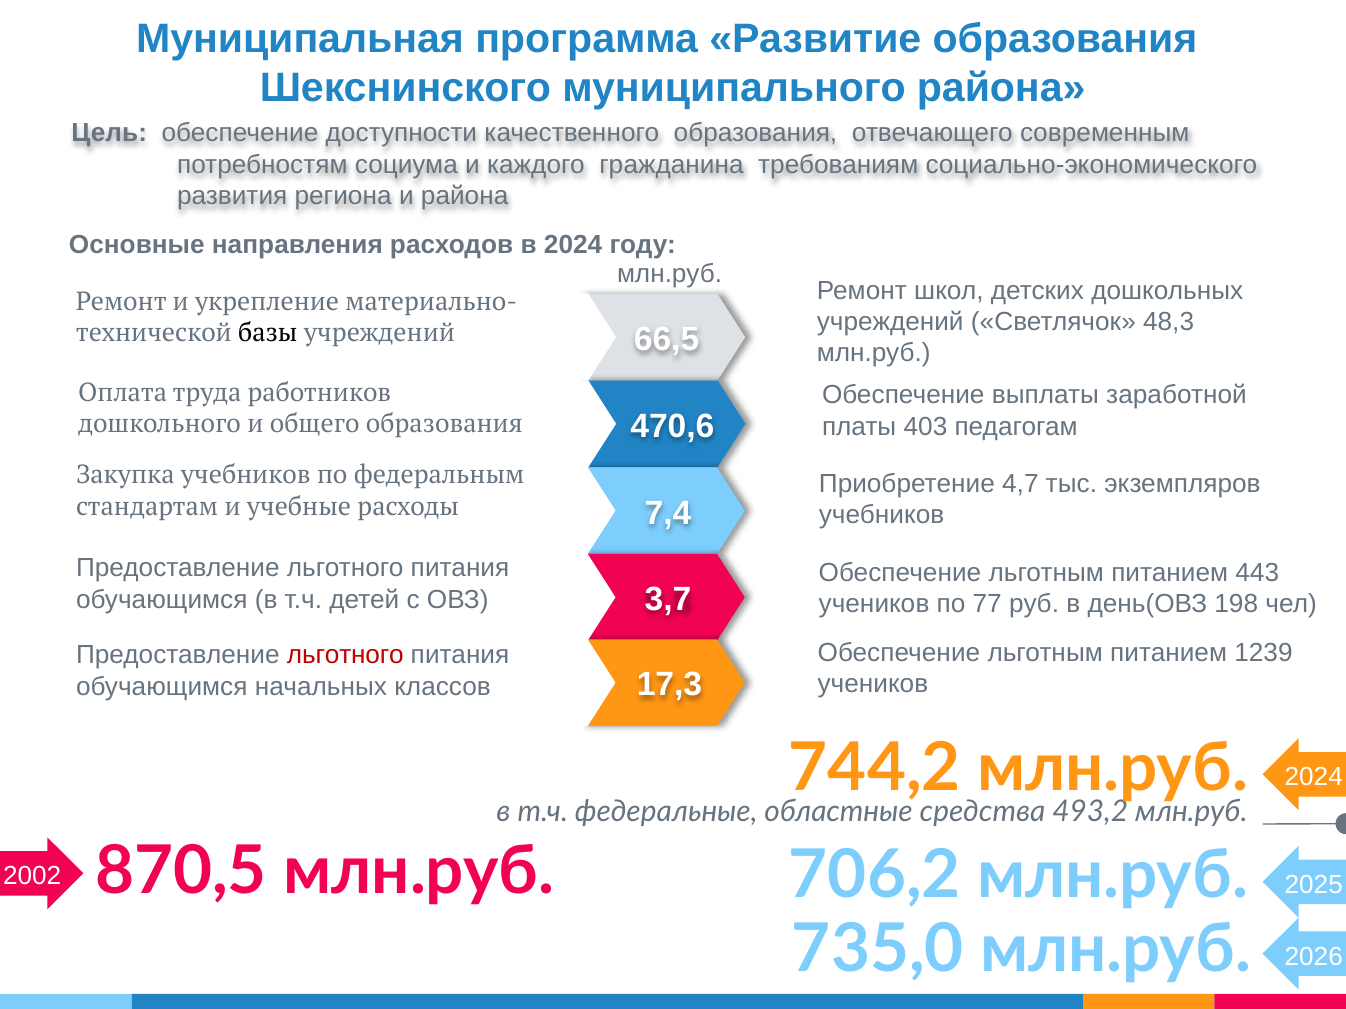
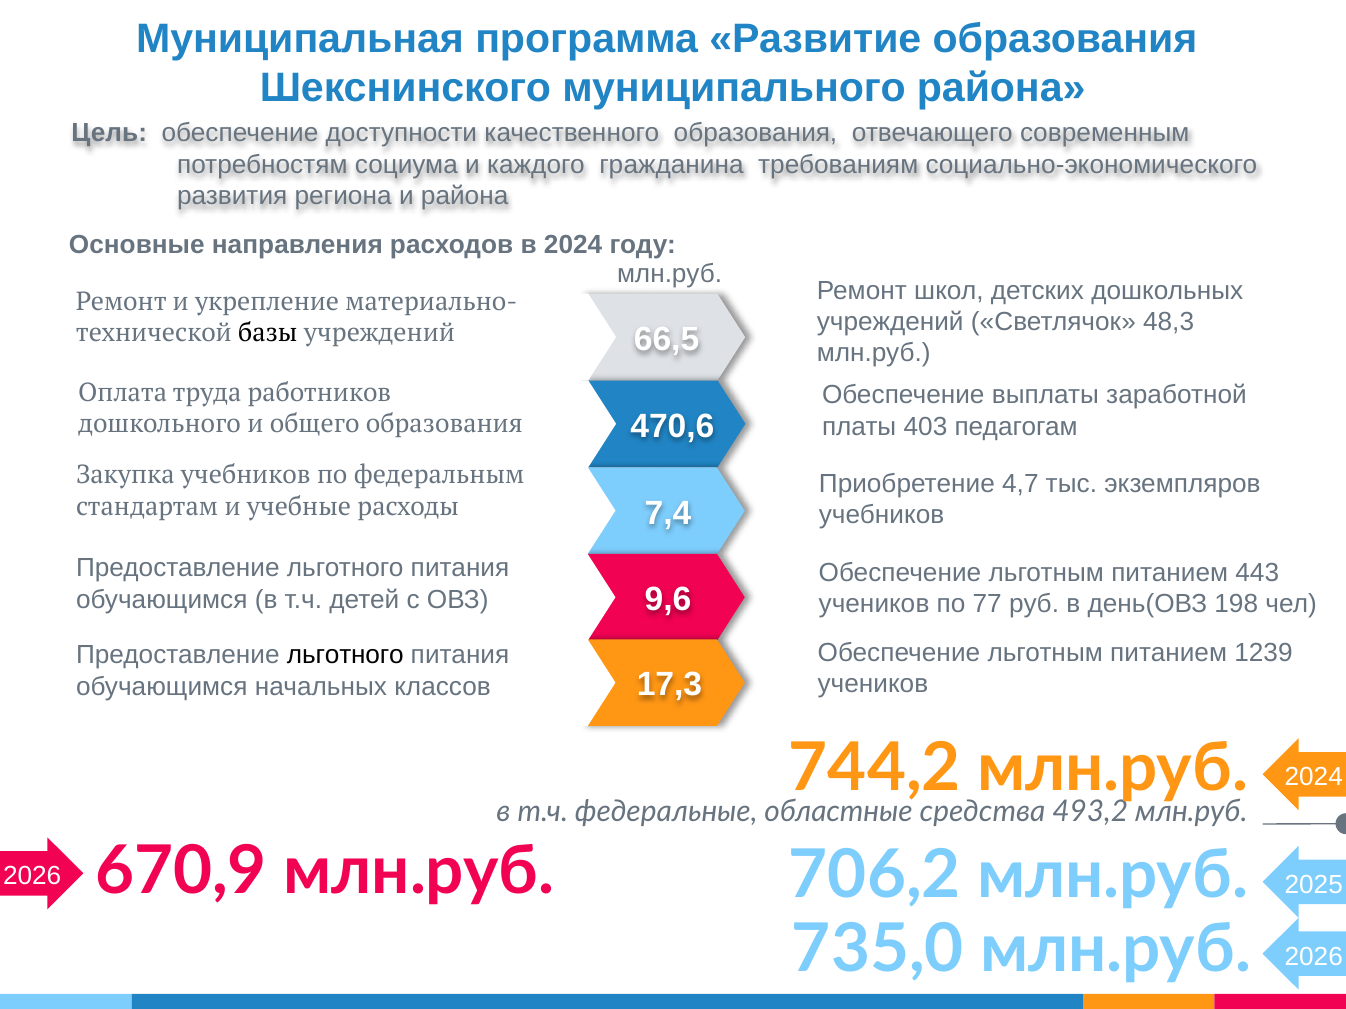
3,7: 3,7 -> 9,6
льготного at (345, 655) colour: red -> black
870,5: 870,5 -> 670,9
2002 at (32, 876): 2002 -> 2026
